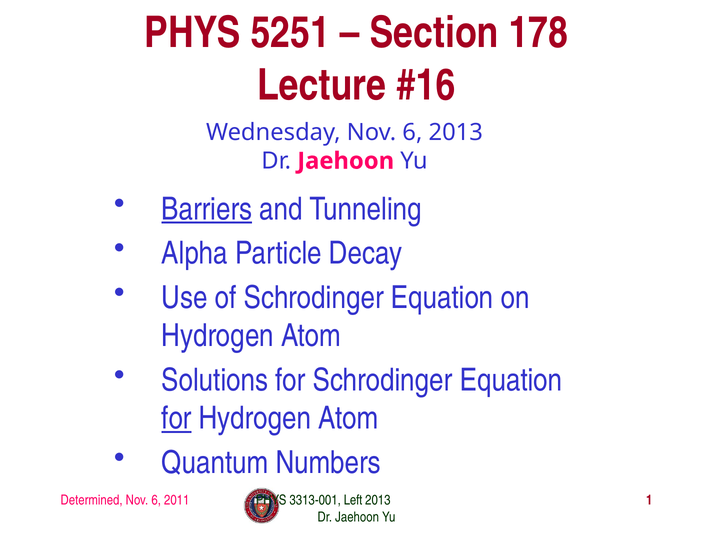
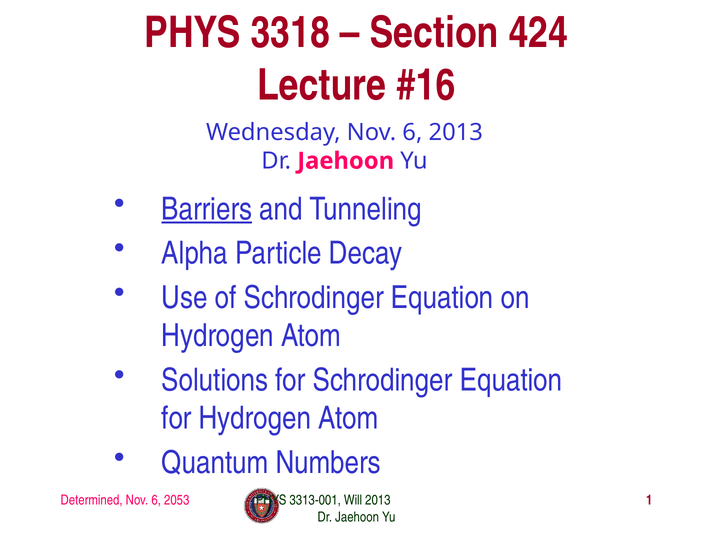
5251: 5251 -> 3318
178: 178 -> 424
for at (177, 418) underline: present -> none
2011: 2011 -> 2053
Left: Left -> Will
